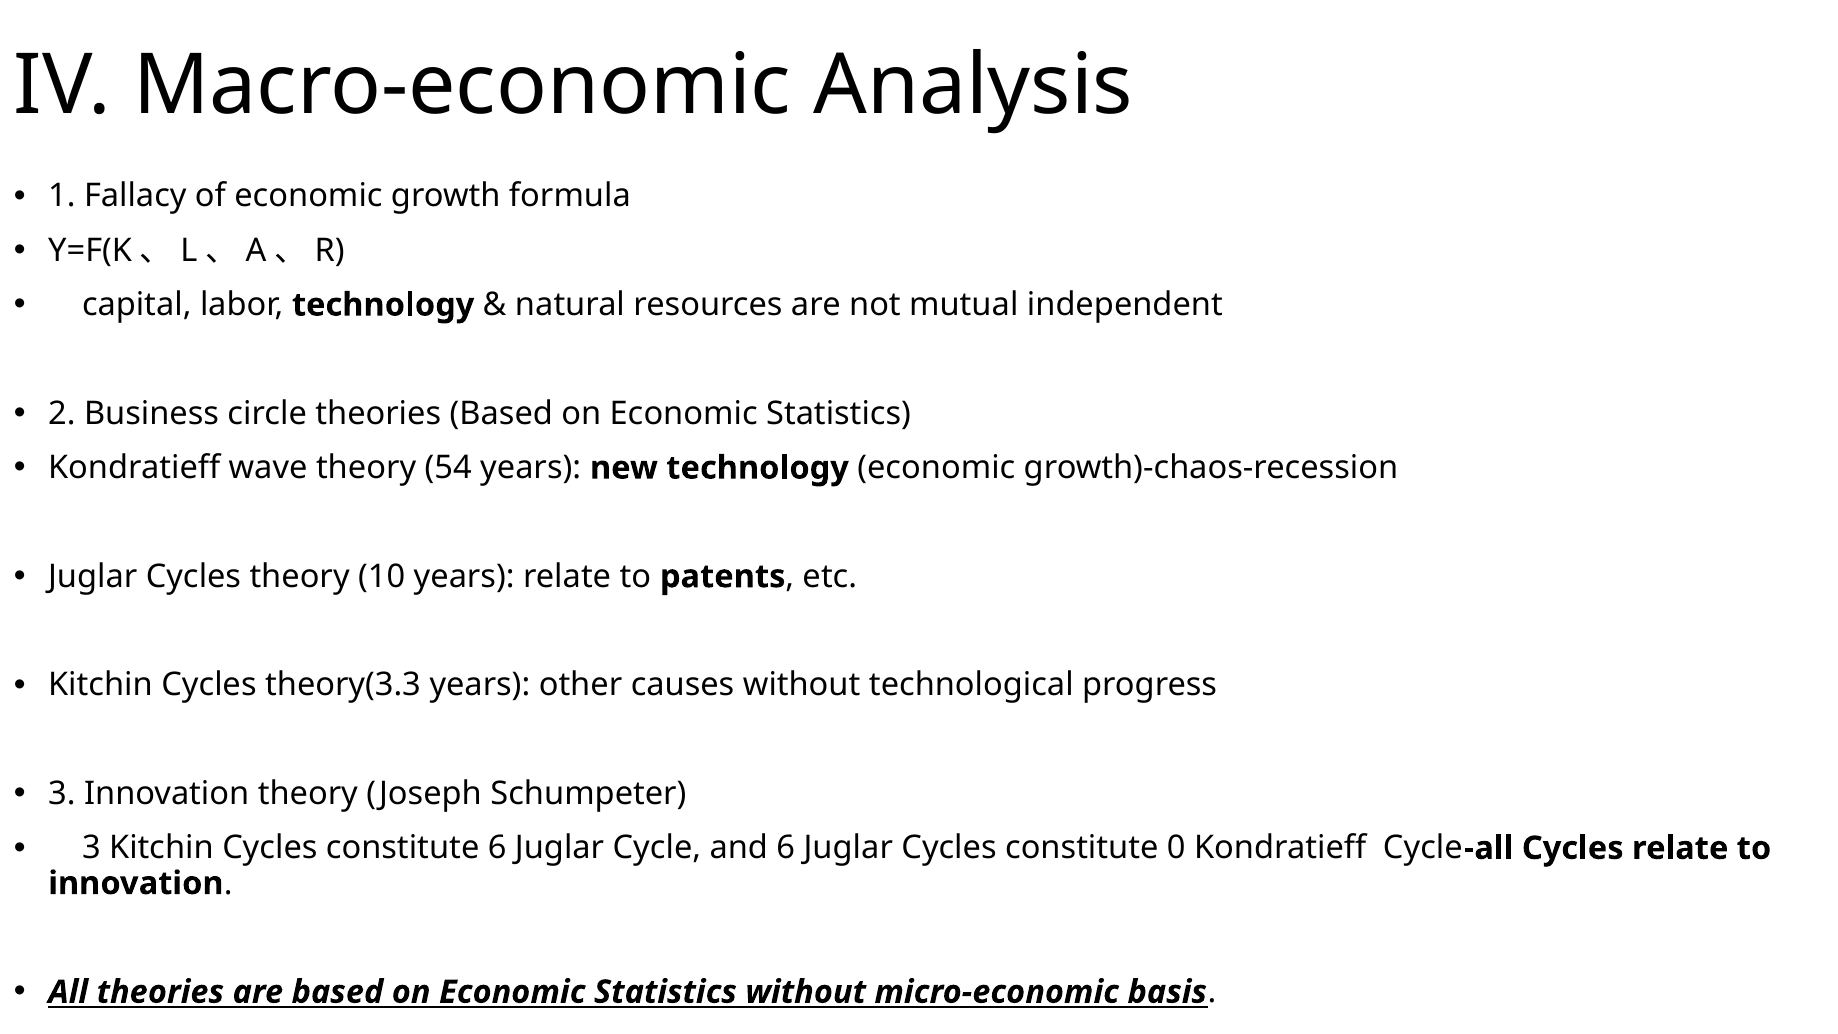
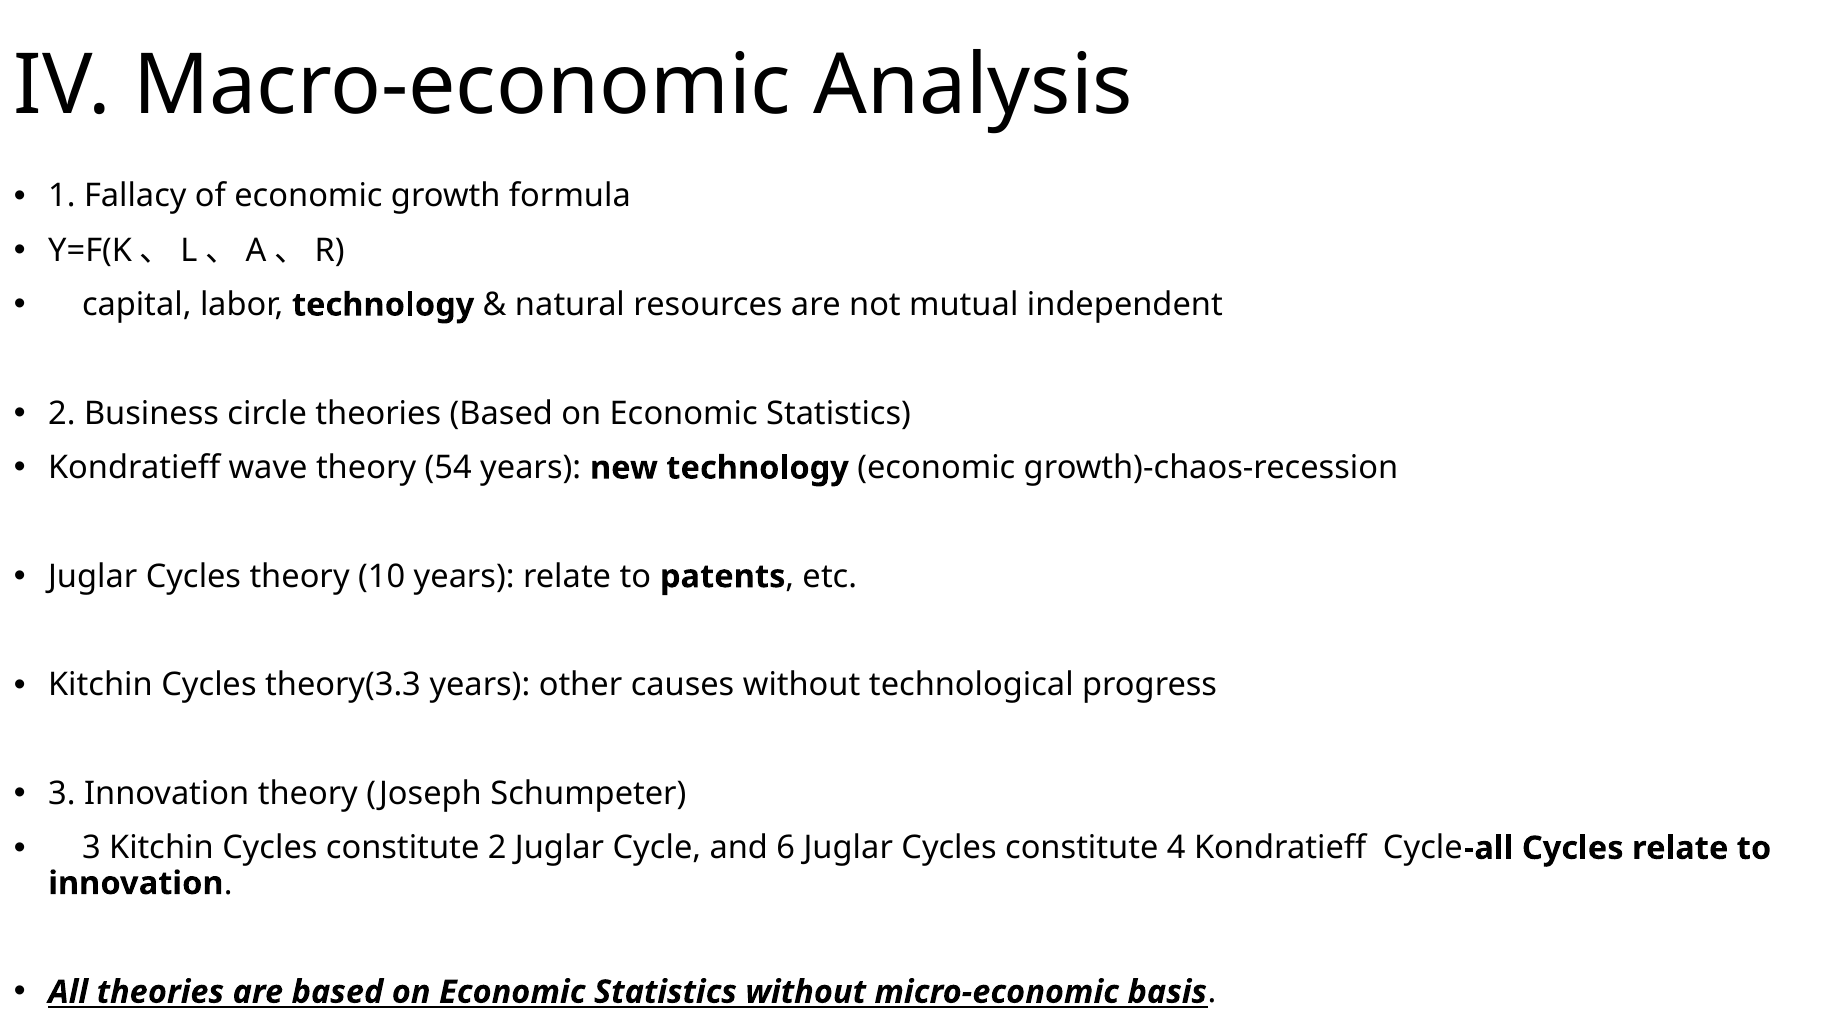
constitute 6: 6 -> 2
0: 0 -> 4
